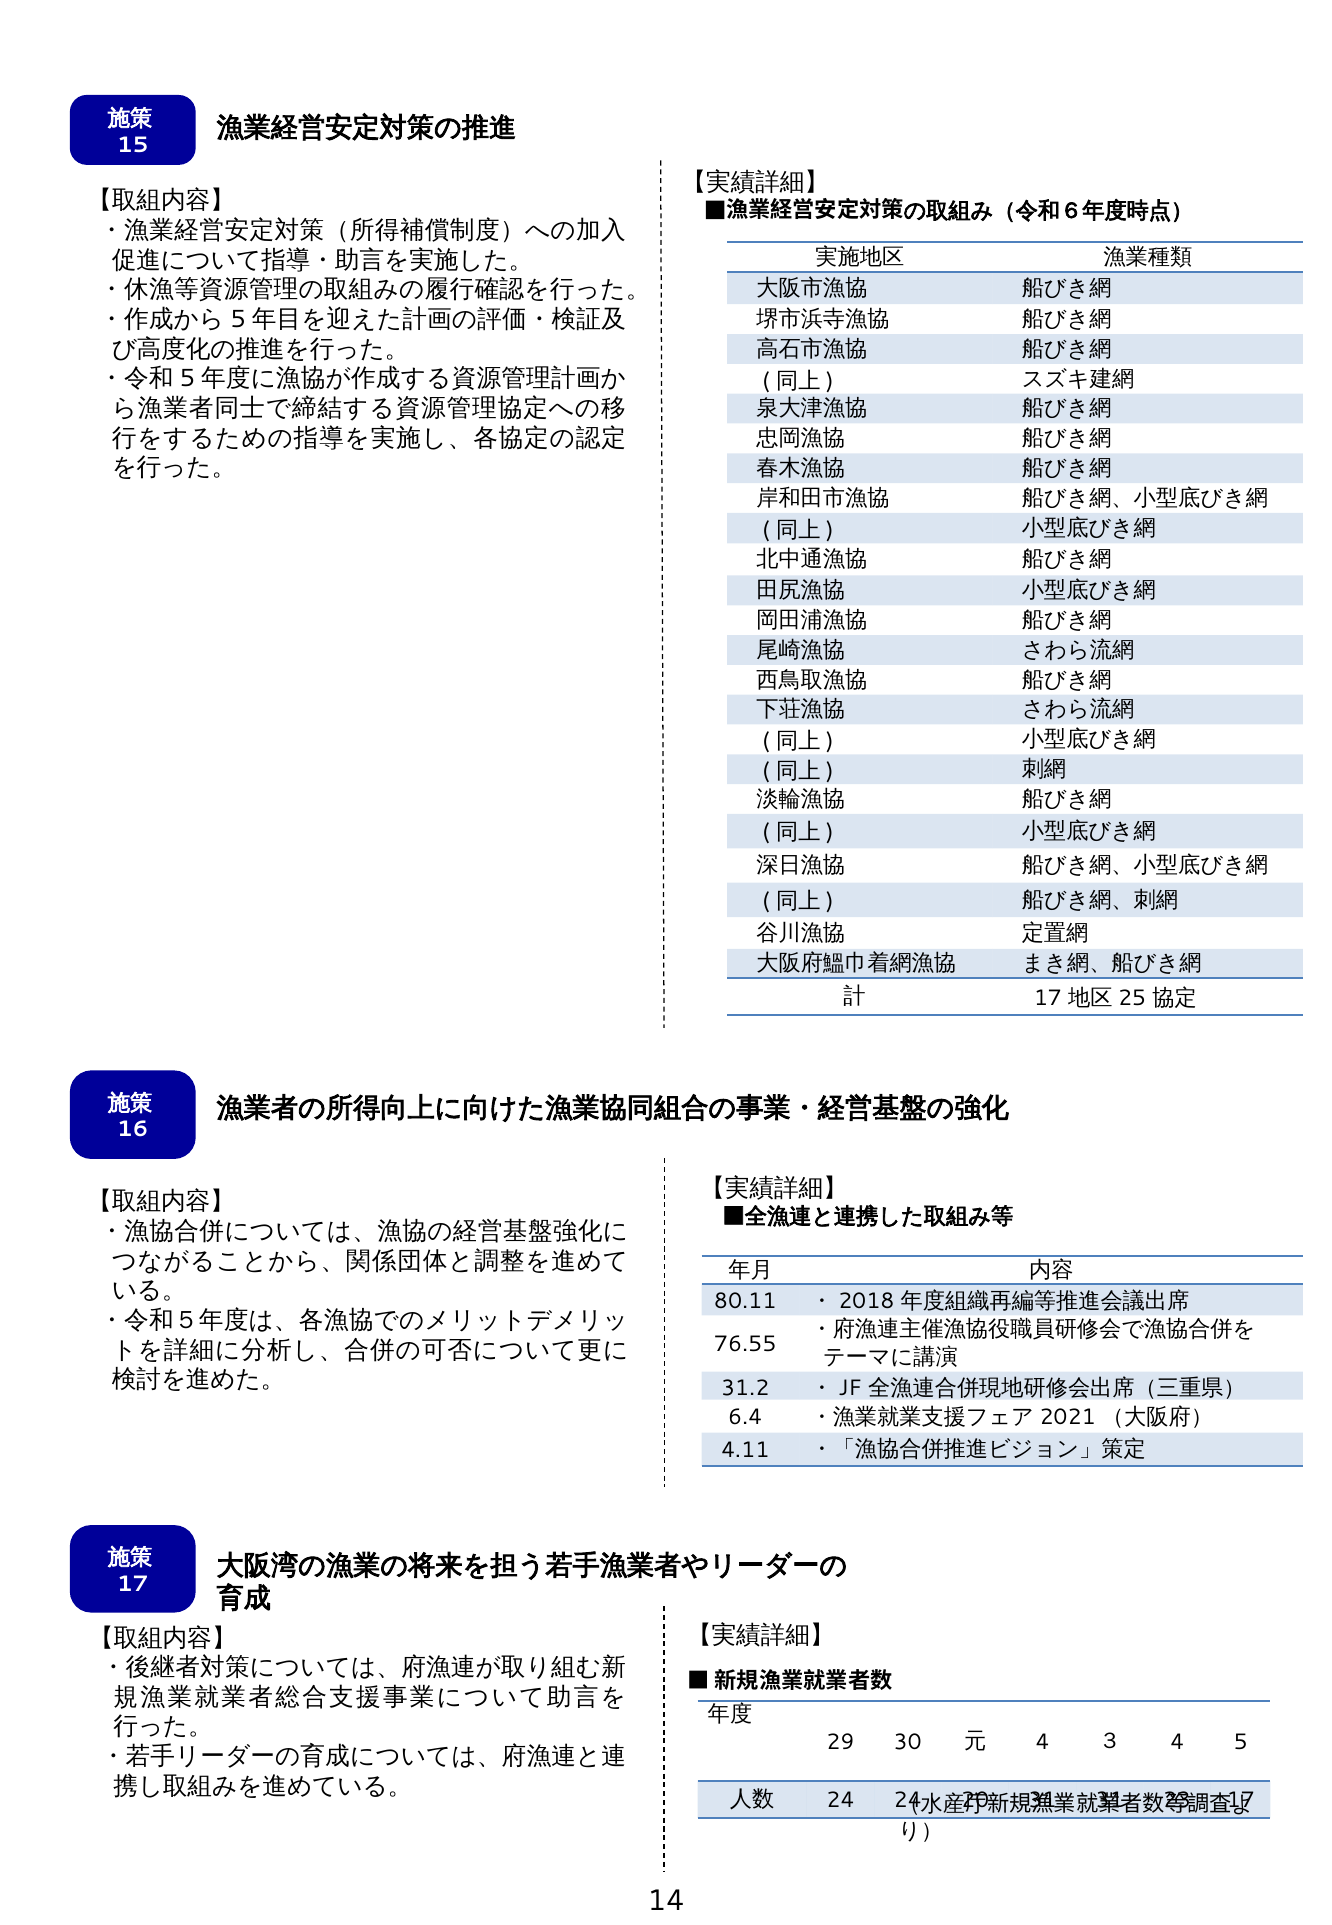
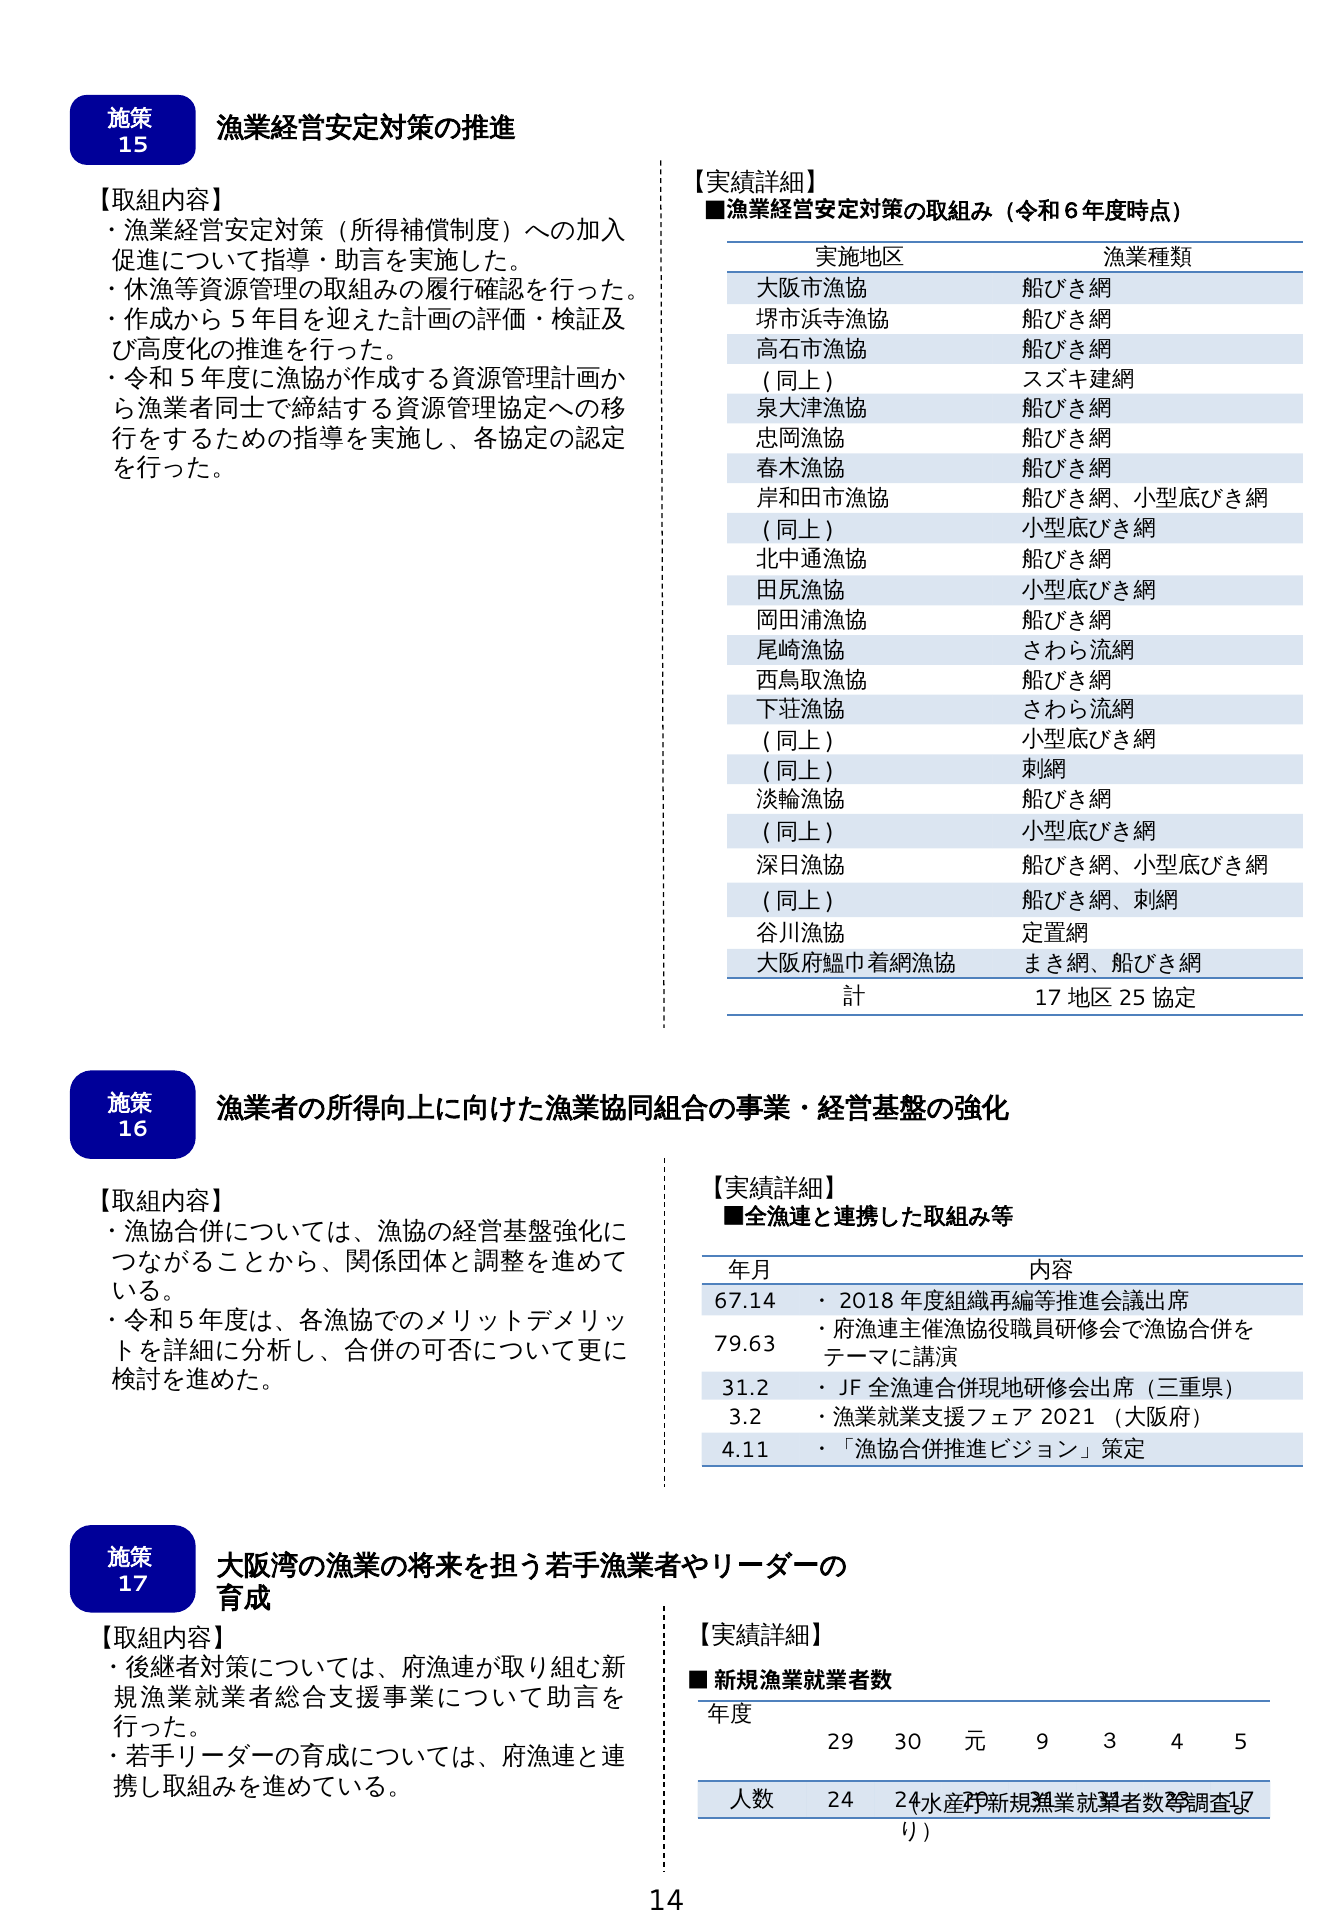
80.11: 80.11 -> 67.14
76.55: 76.55 -> 79.63
6.4: 6.4 -> 3.2
4 at (1043, 1741): 4 -> 9
